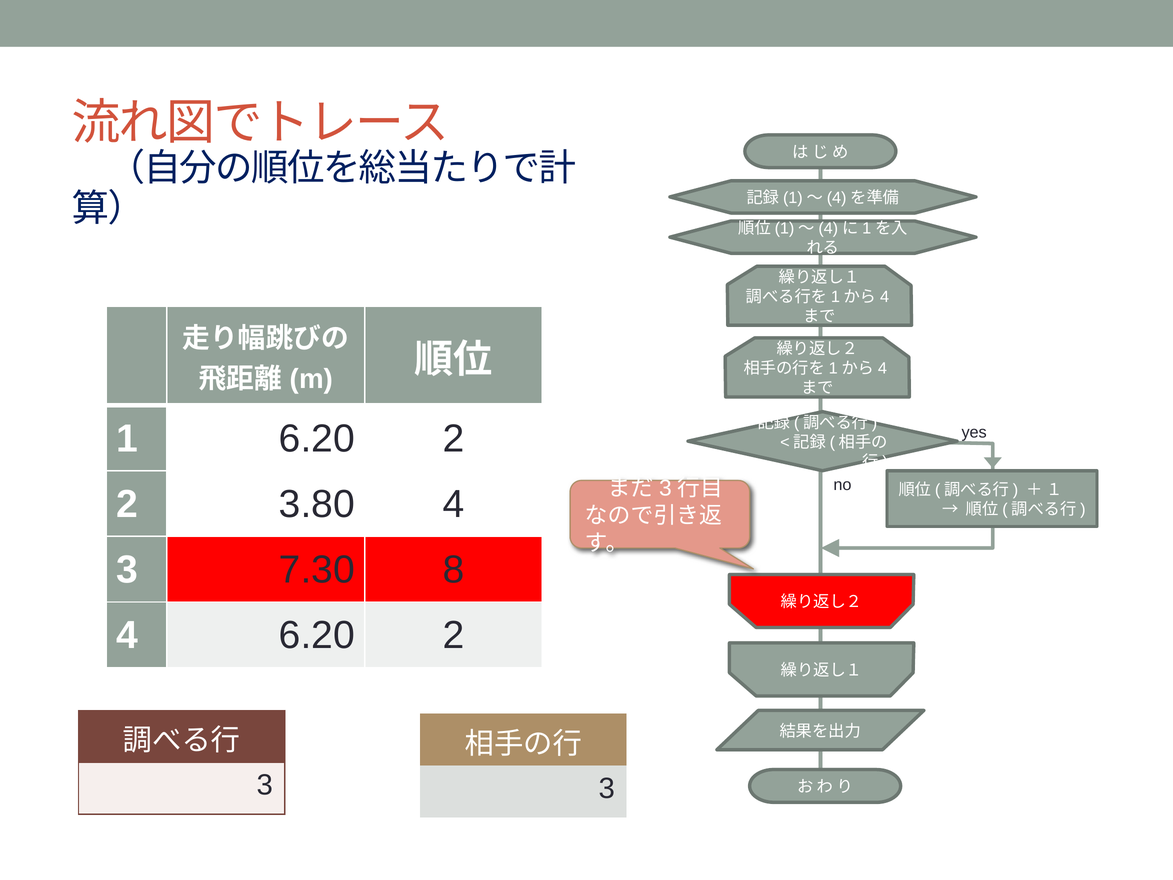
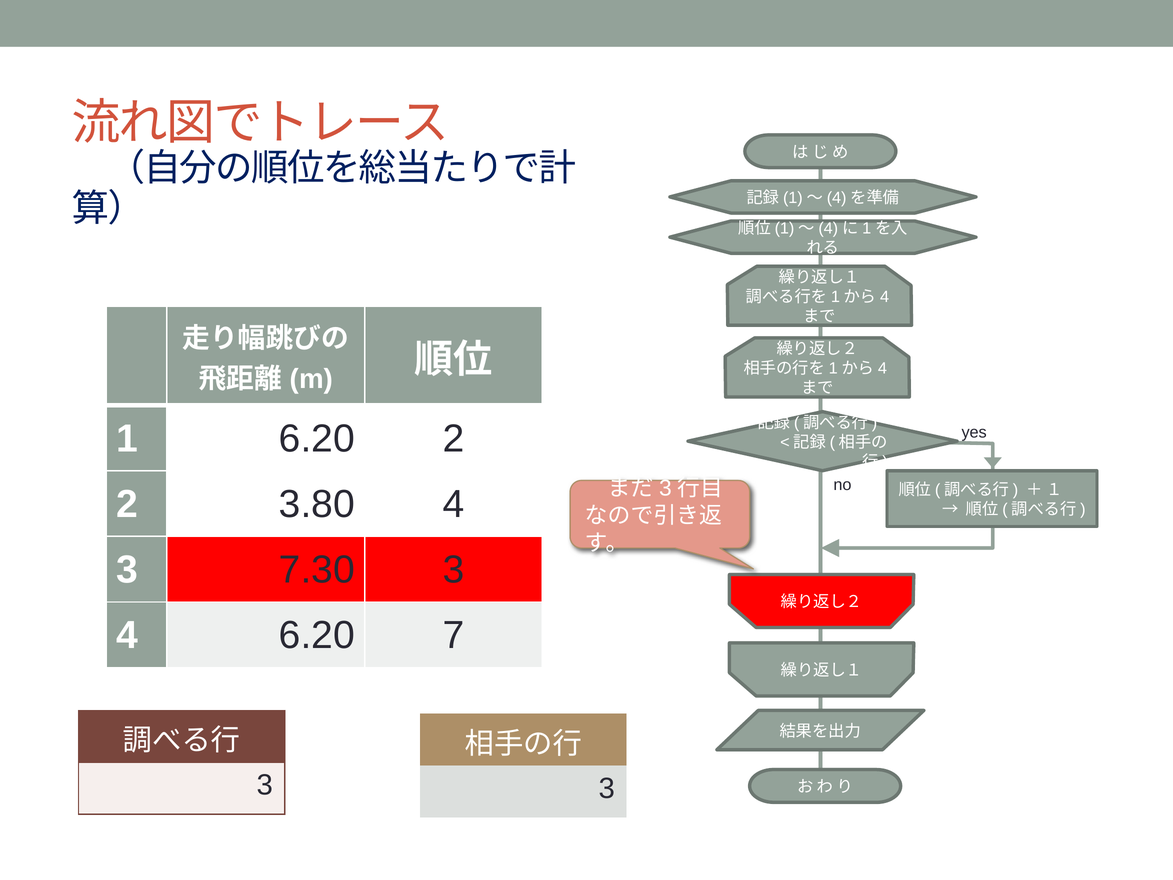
7.30 8: 8 -> 3
4 6.20 2: 2 -> 7
